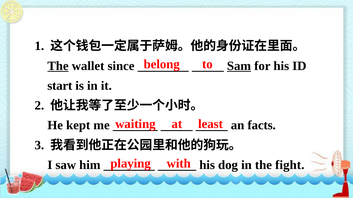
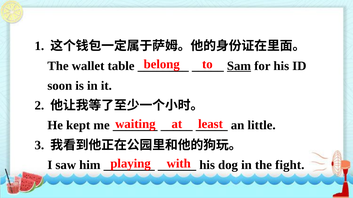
The at (58, 66) underline: present -> none
since: since -> table
start: start -> soon
facts: facts -> little
